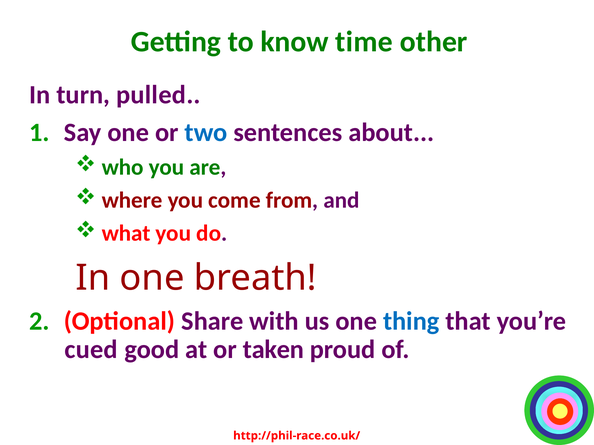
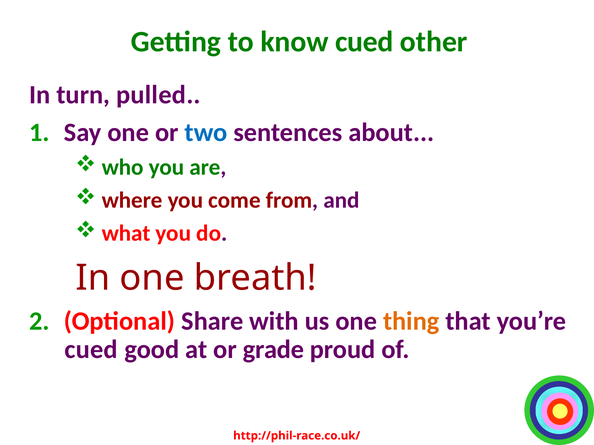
know time: time -> cued
thing colour: blue -> orange
taken: taken -> grade
